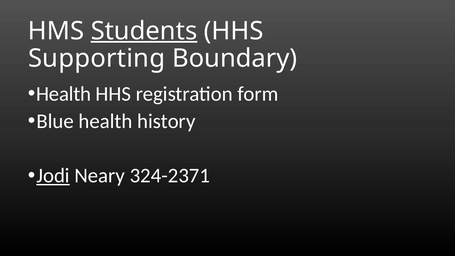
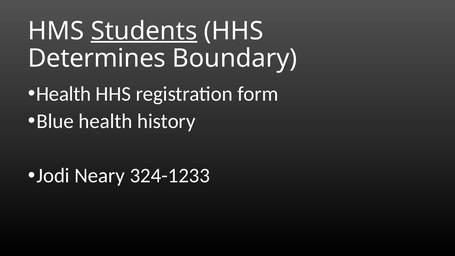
Supporting: Supporting -> Determines
Jodi underline: present -> none
324-2371: 324-2371 -> 324-1233
